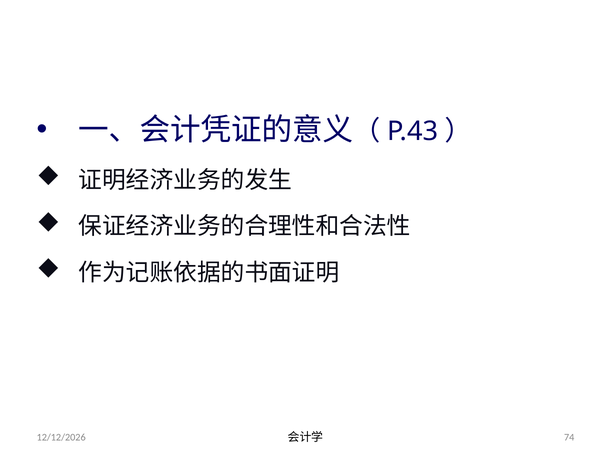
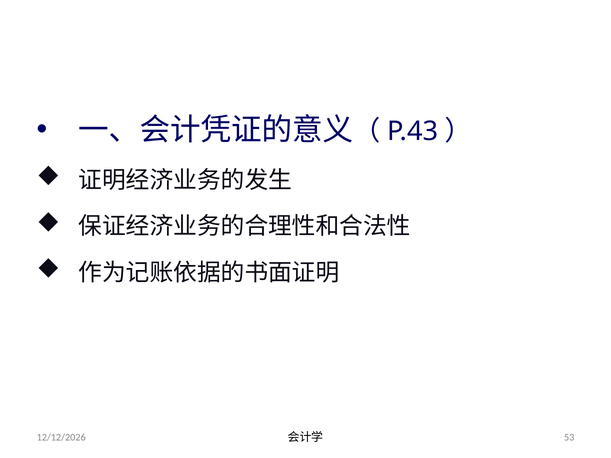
74: 74 -> 53
